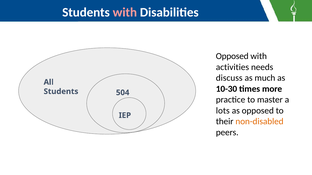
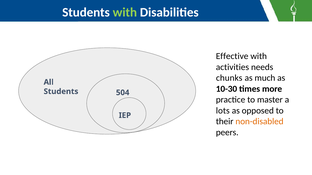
with at (125, 13) colour: pink -> light green
Opposed at (232, 56): Opposed -> Effective
discuss: discuss -> chunks
